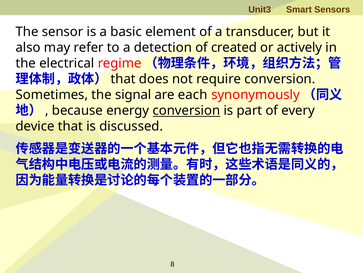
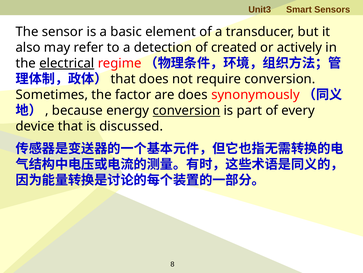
electrical underline: none -> present
signal: signal -> factor
are each: each -> does
